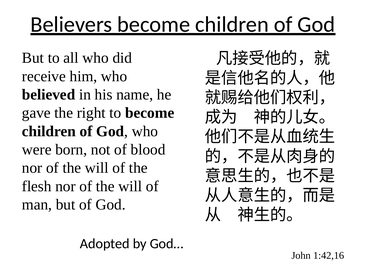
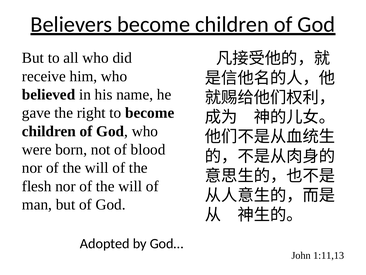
1:42,16: 1:42,16 -> 1:11,13
